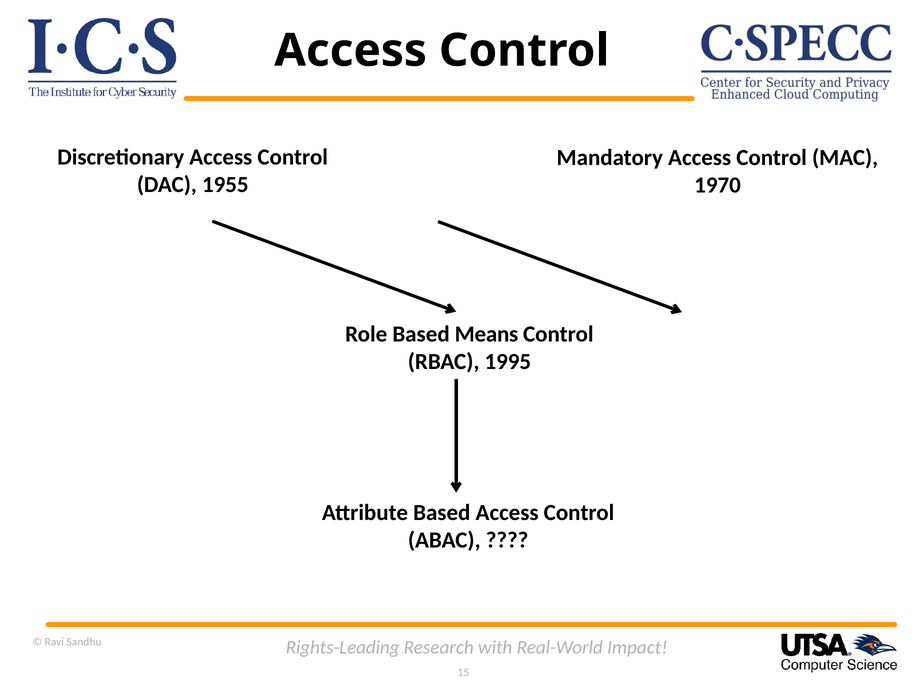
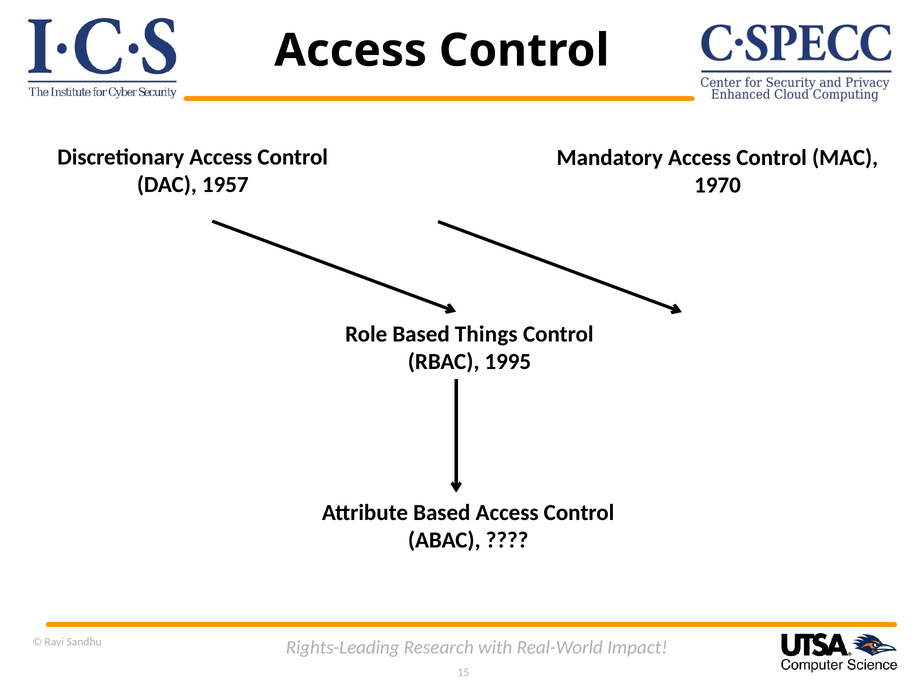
1955: 1955 -> 1957
Means: Means -> Things
